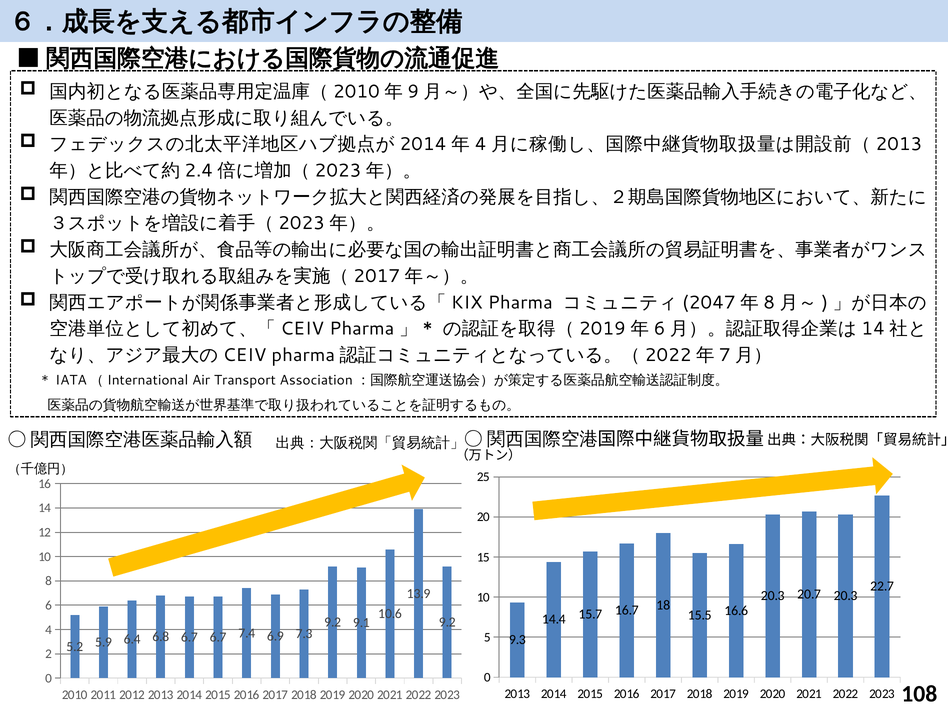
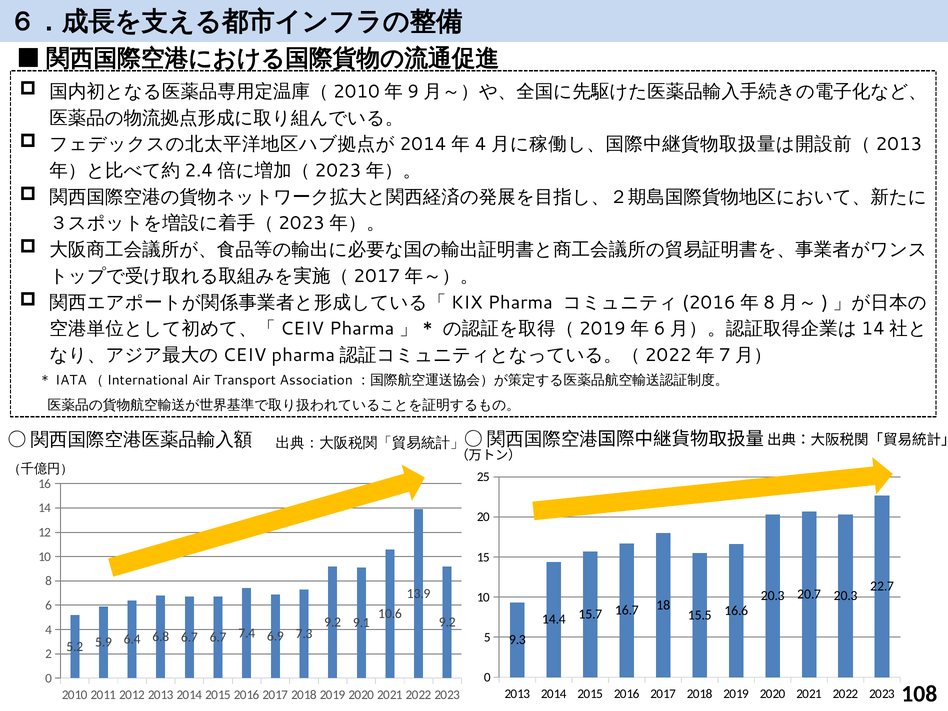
2047 at (709, 302): 2047 -> 2016
